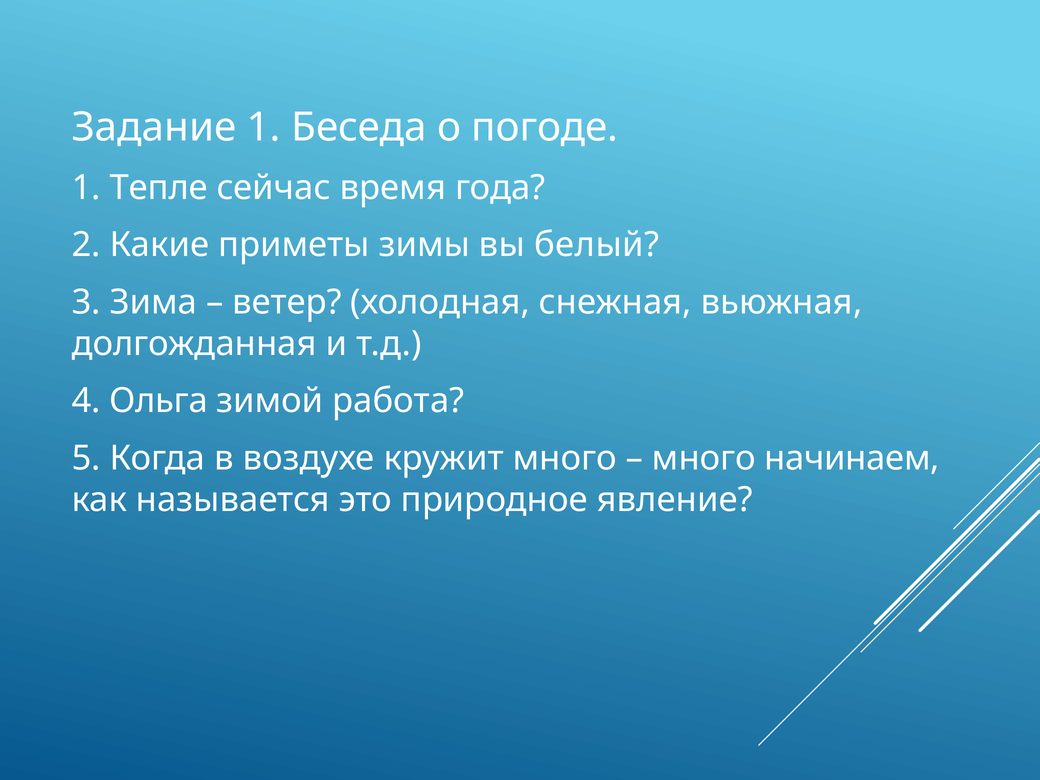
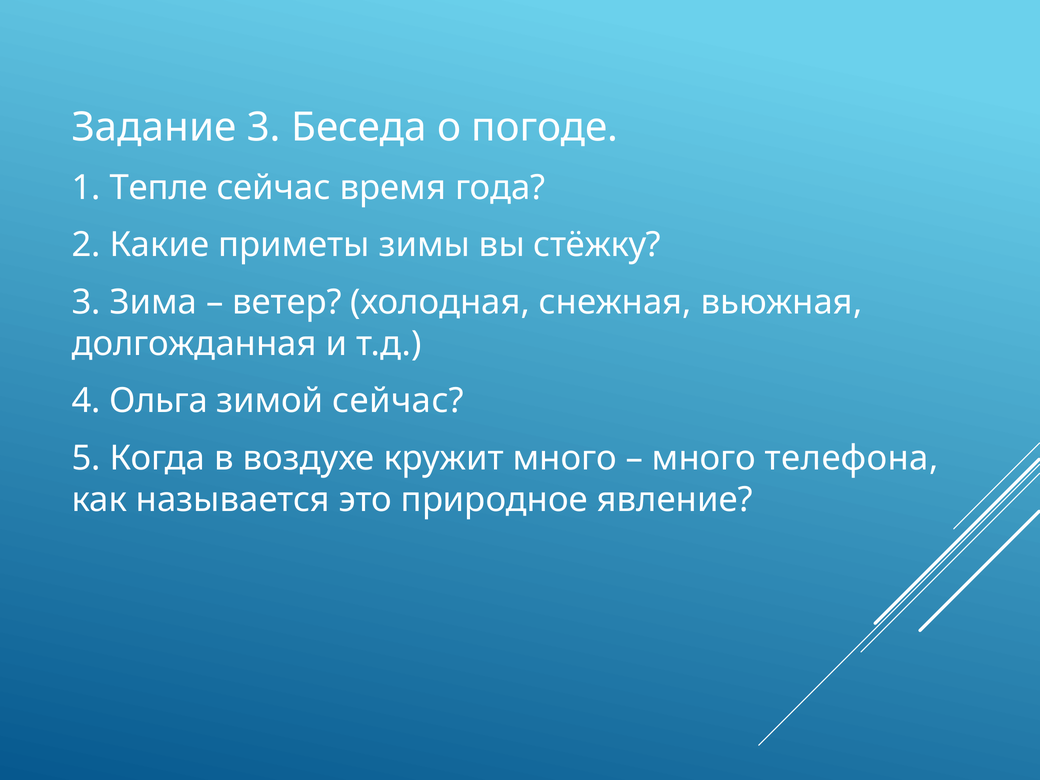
Задание 1: 1 -> 3
белый: белый -> стёжку
зимой работа: работа -> сейчас
начинаем: начинаем -> телефона
